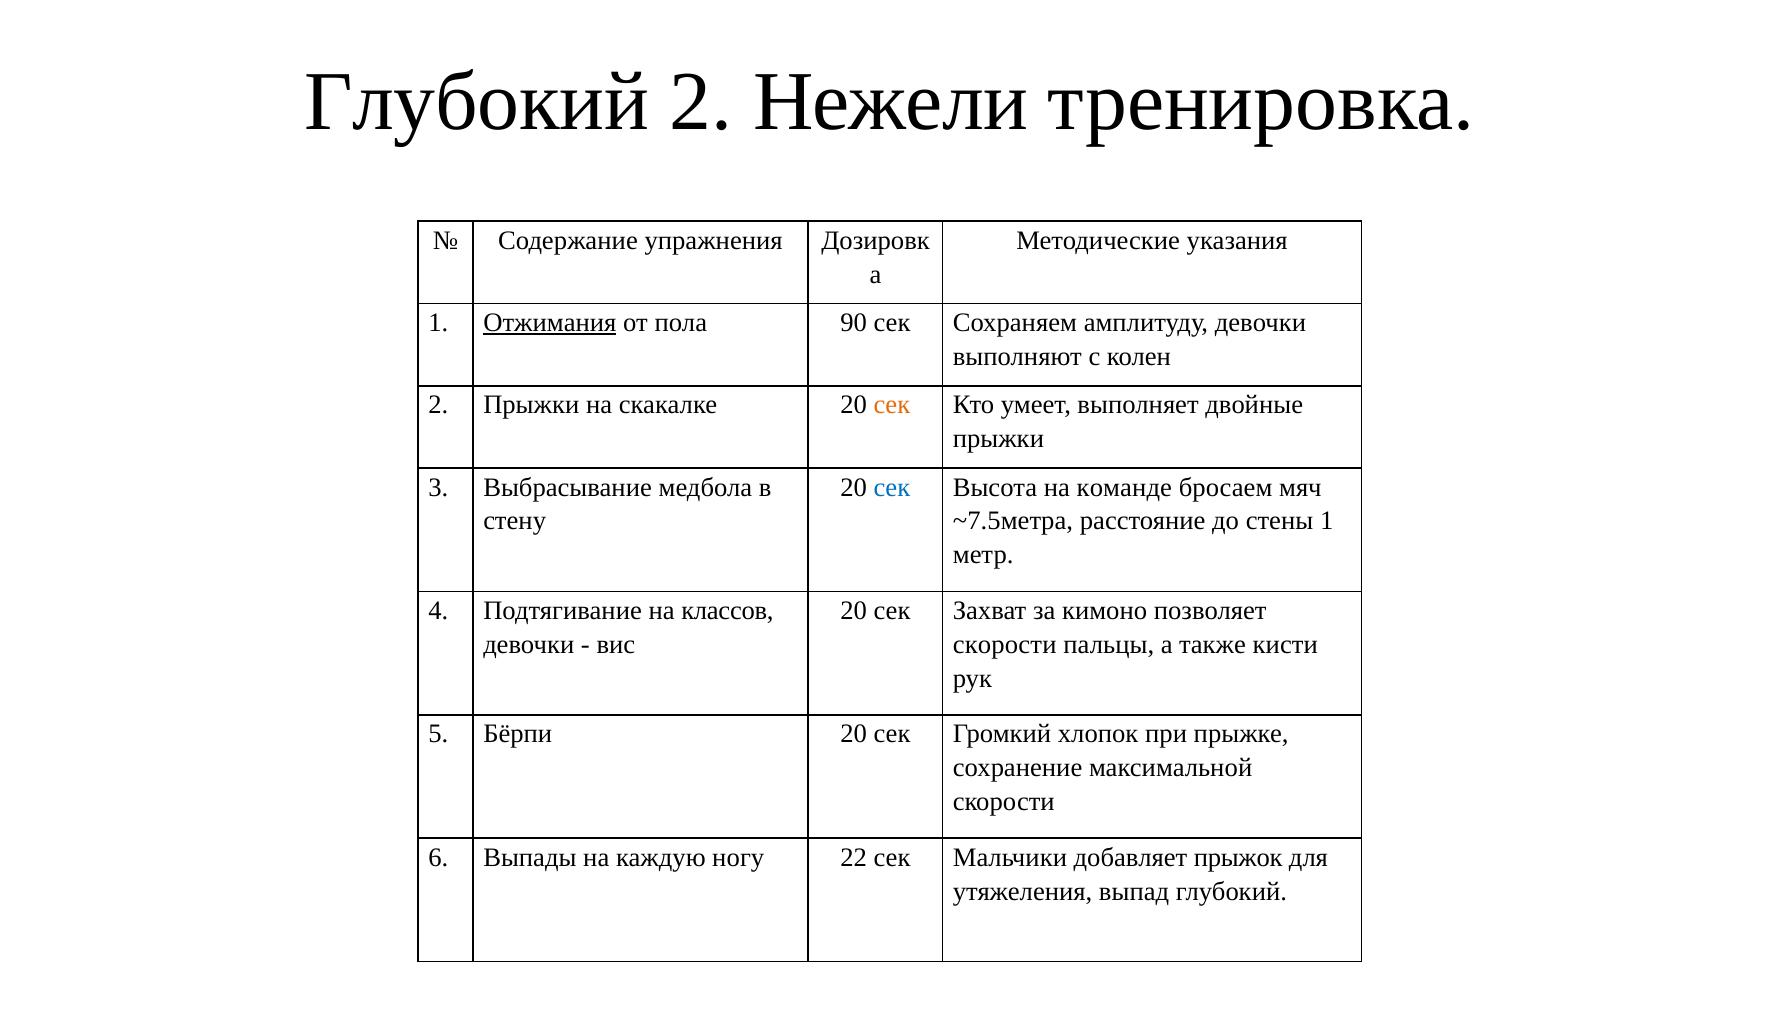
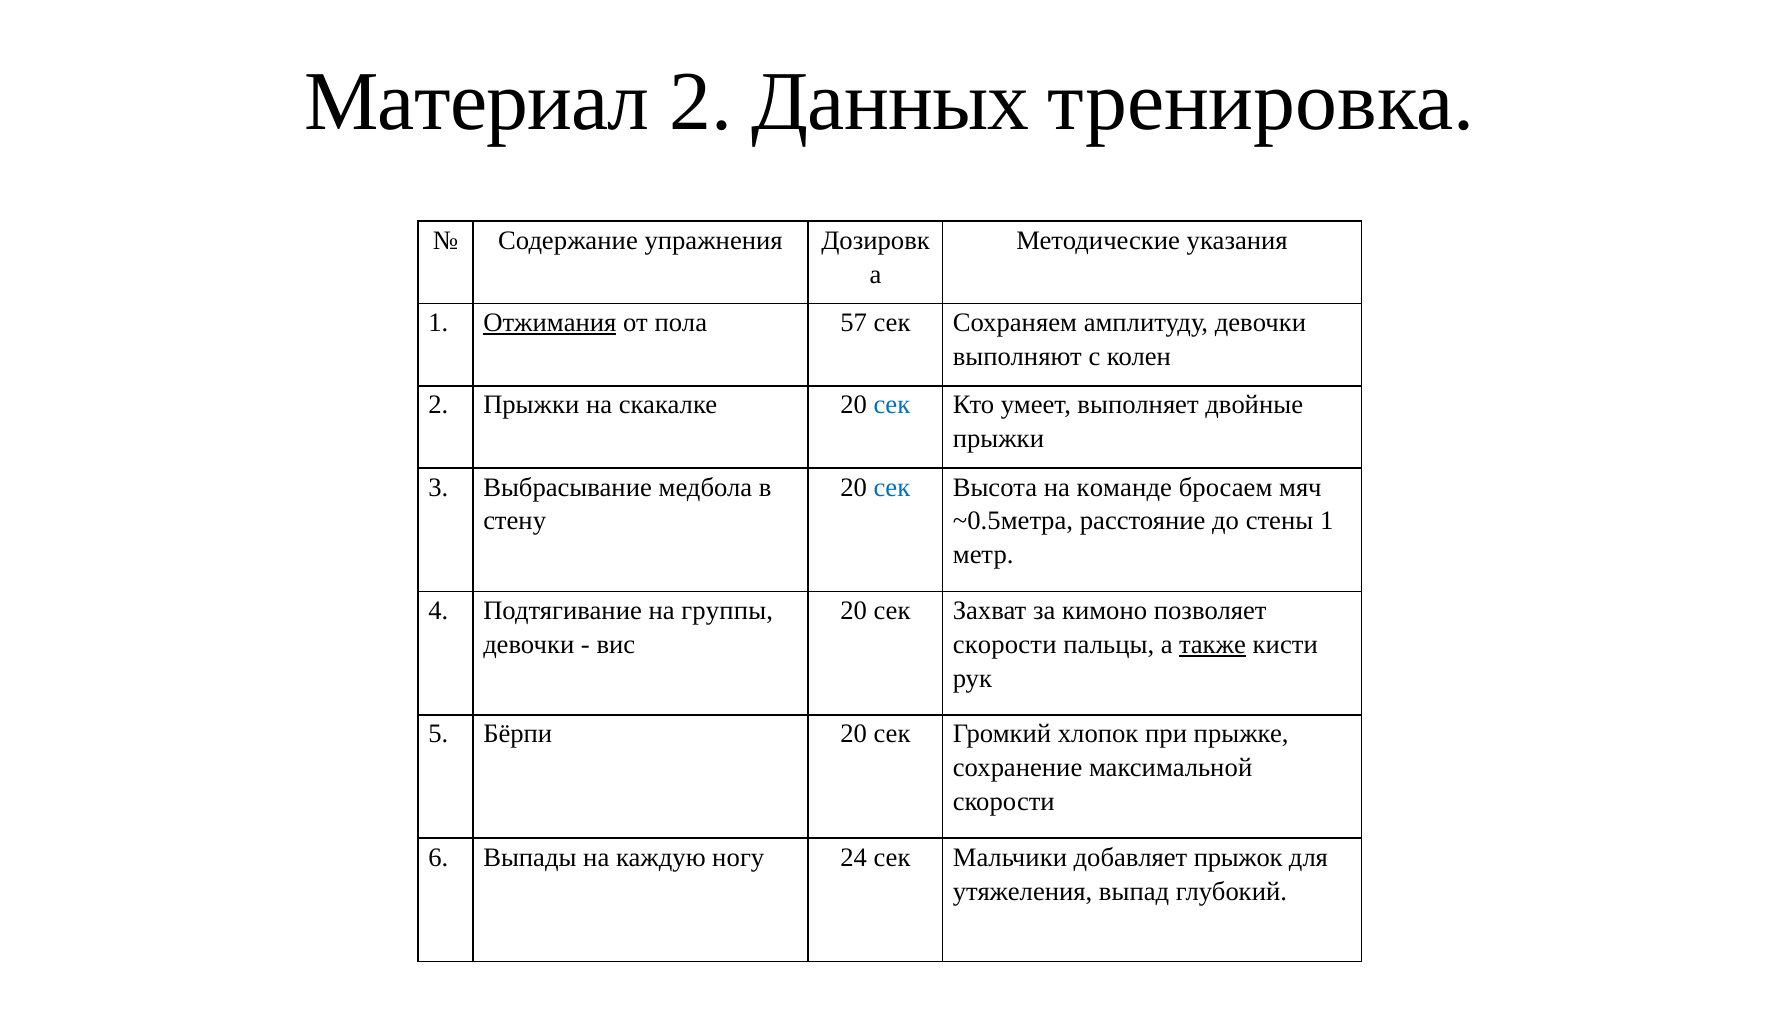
Глубокий at (477, 102): Глубокий -> Материал
Нежели: Нежели -> Данных
90: 90 -> 57
сек at (892, 405) colour: orange -> blue
~7.5метра: ~7.5метра -> ~0.5метра
классов: классов -> группы
также underline: none -> present
22: 22 -> 24
